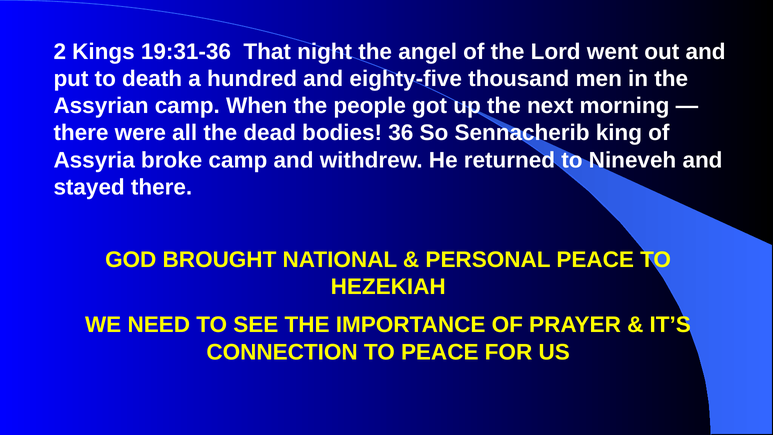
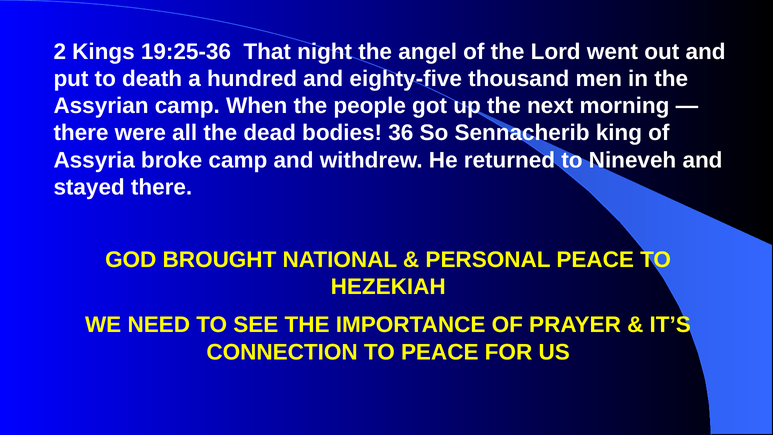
19:31-36: 19:31-36 -> 19:25-36
